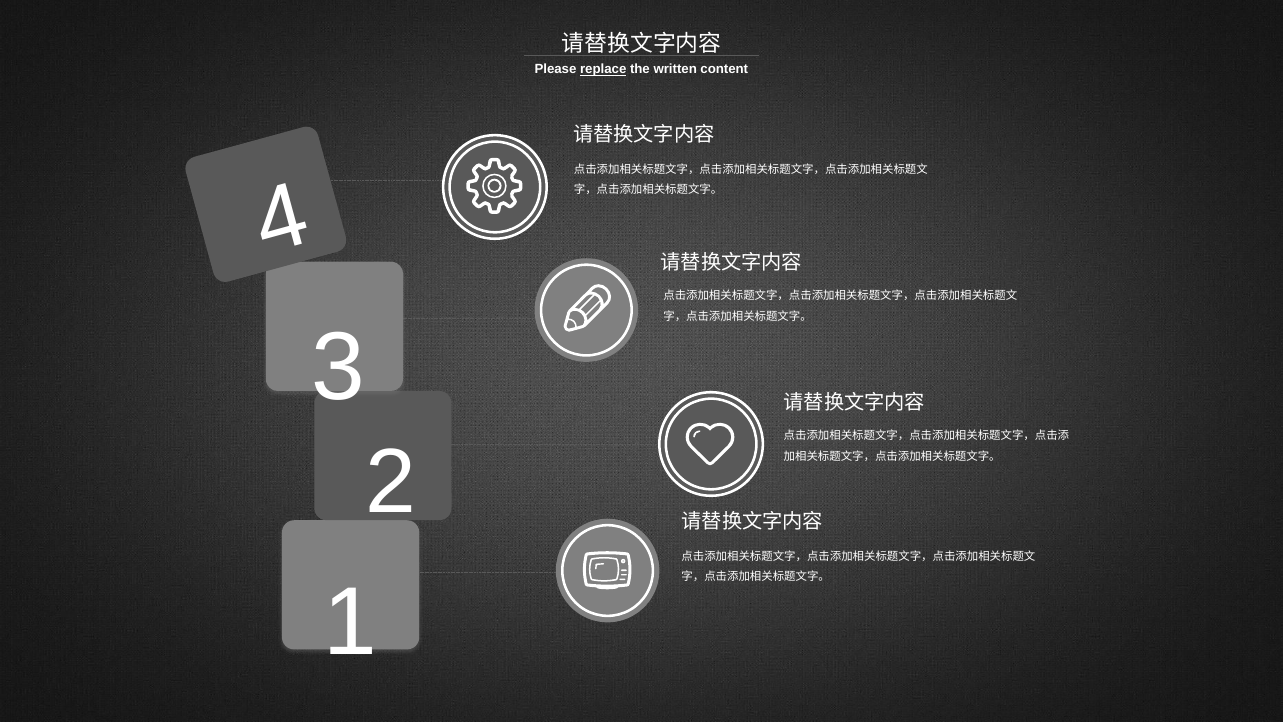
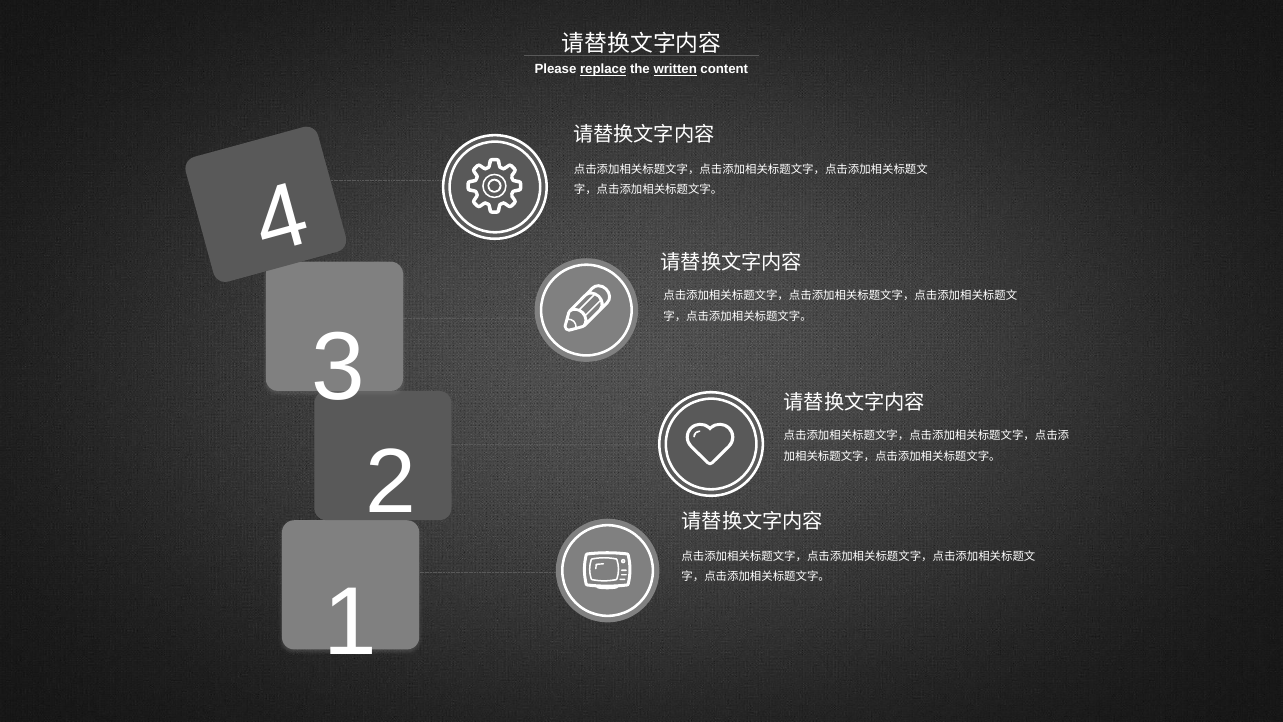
written underline: none -> present
